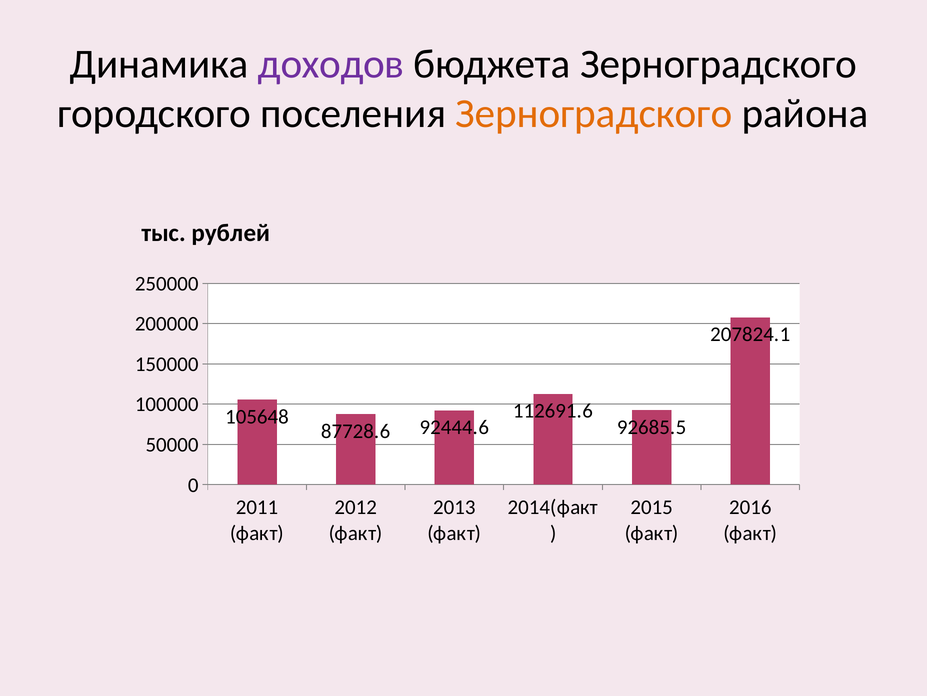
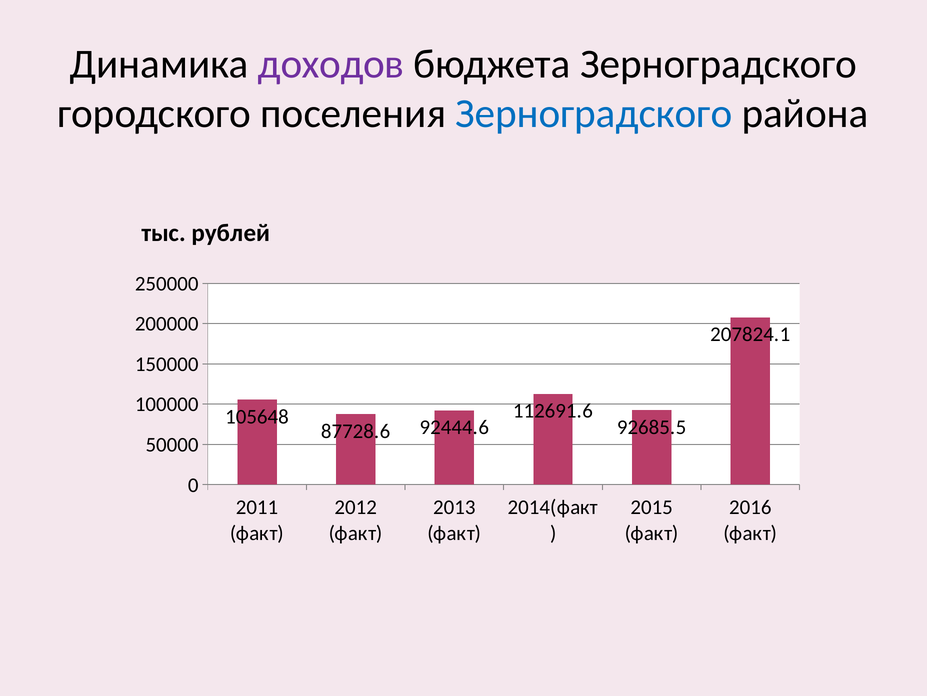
Зерноградского at (594, 113) colour: orange -> blue
